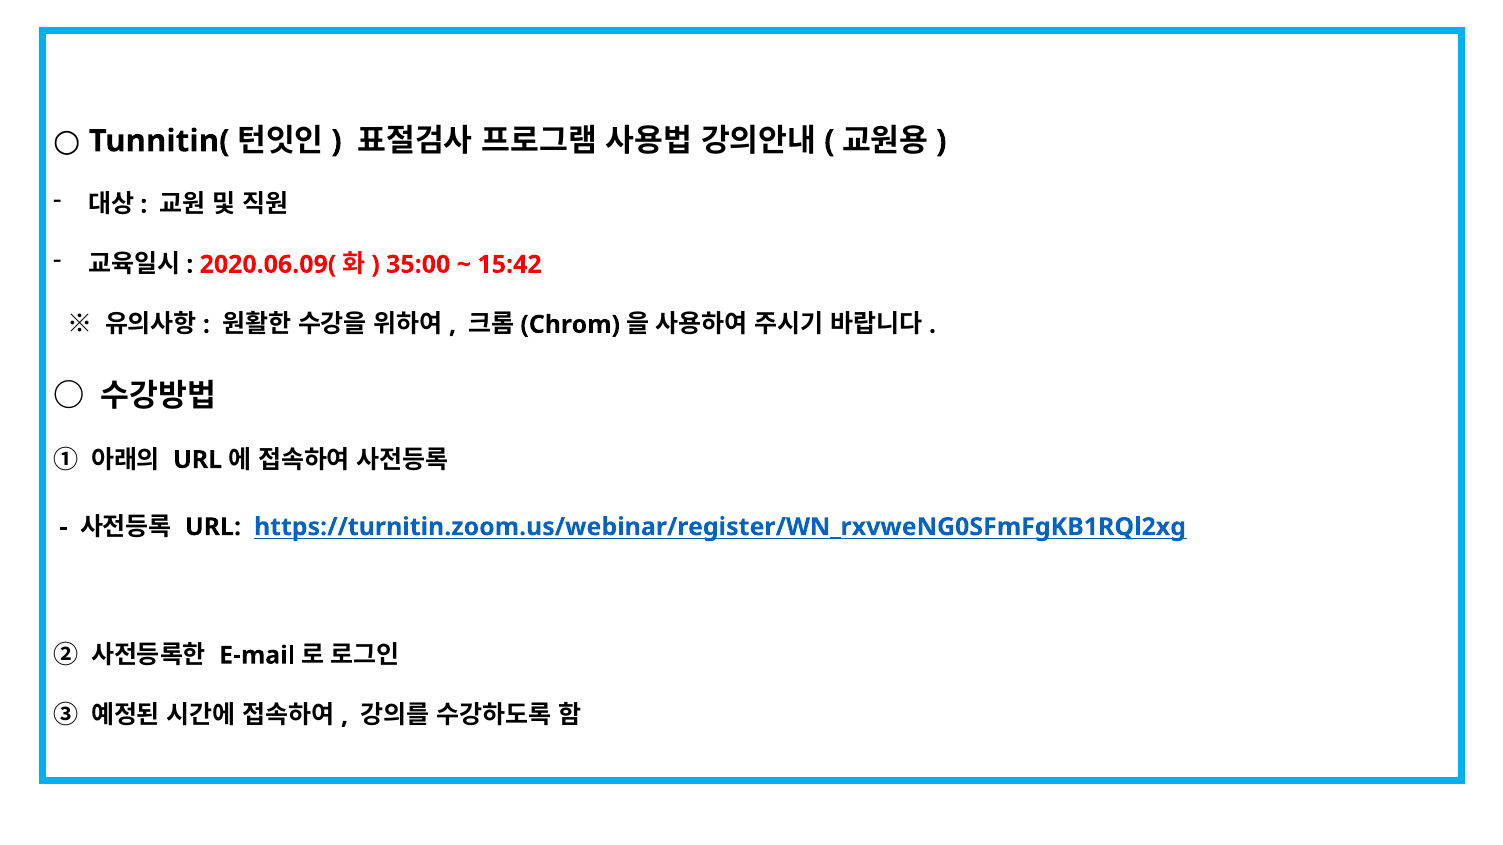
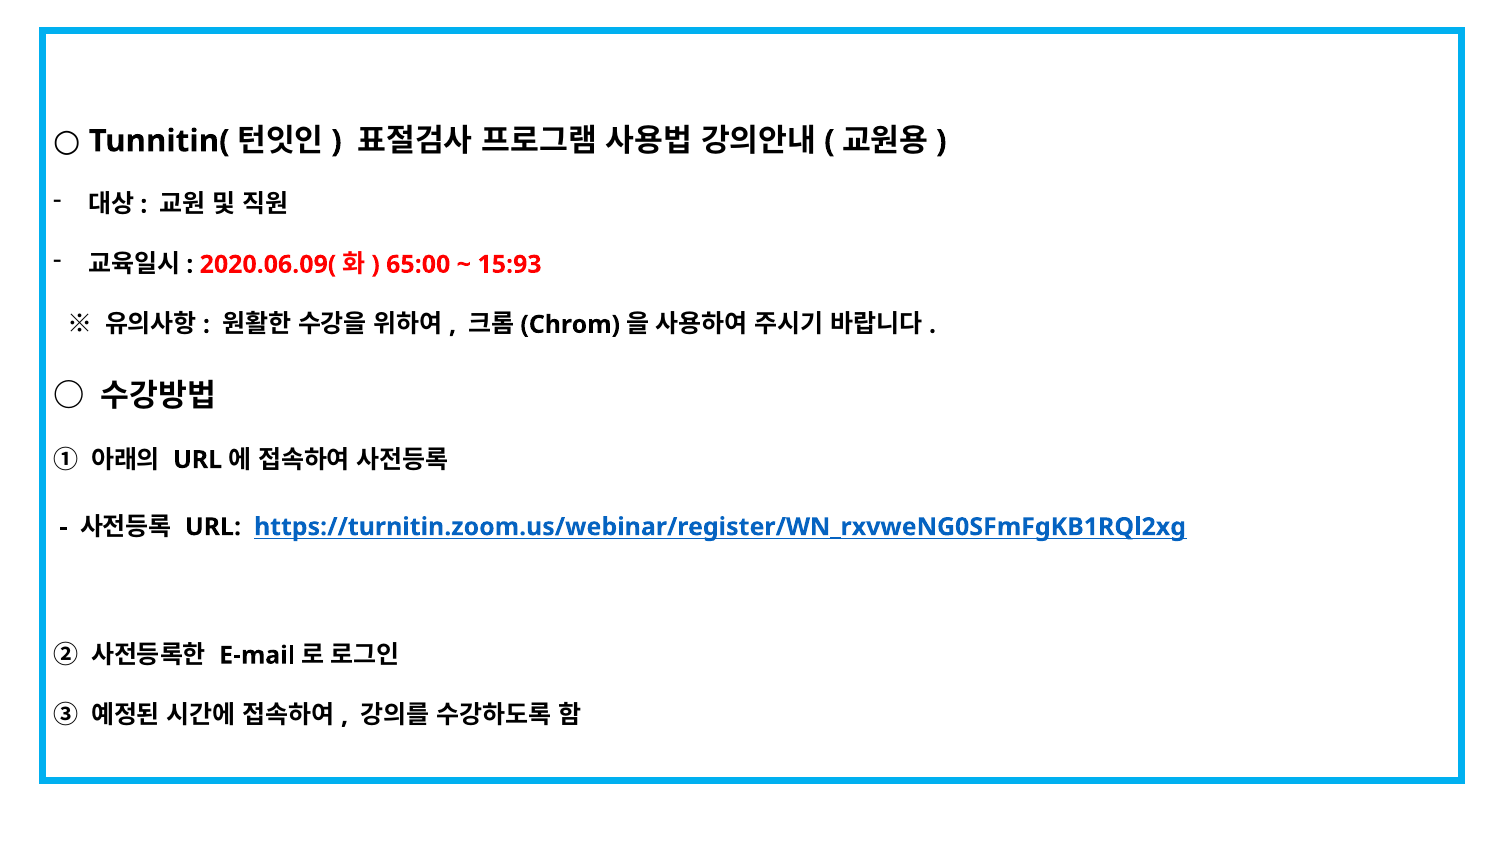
35:00: 35:00 -> 65:00
15:42: 15:42 -> 15:93
